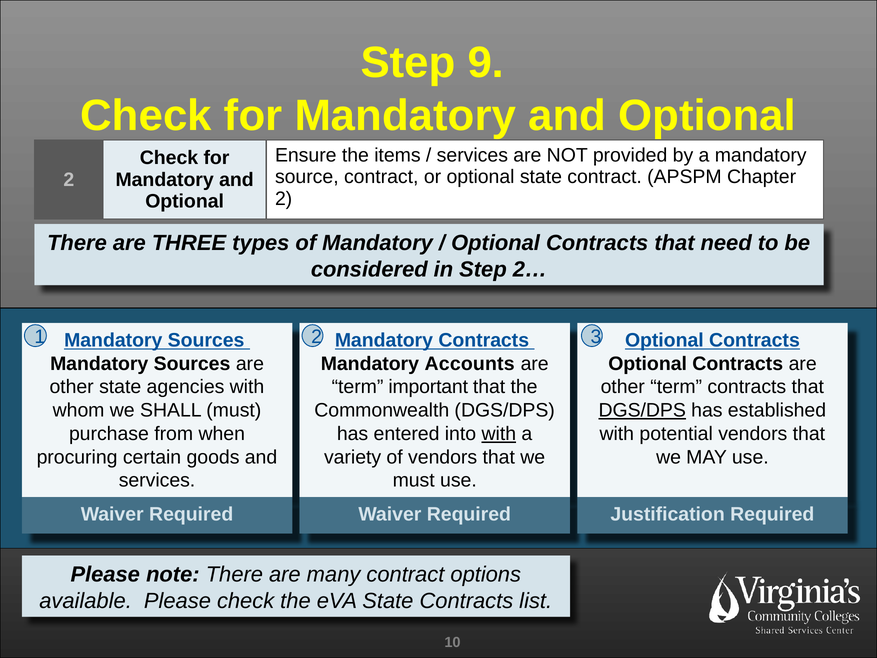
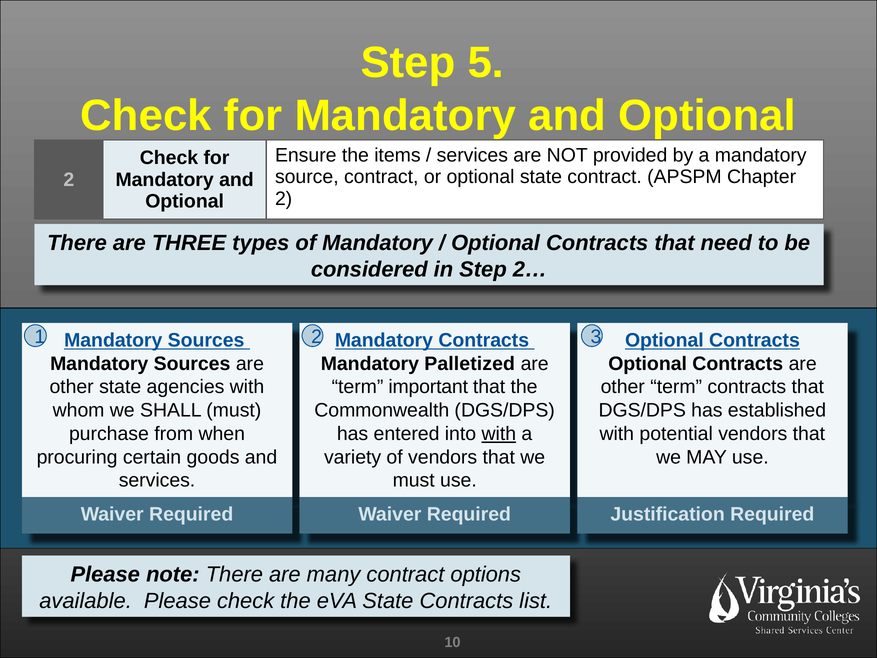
9: 9 -> 5
Accounts: Accounts -> Palletized
DGS/DPS at (642, 410) underline: present -> none
